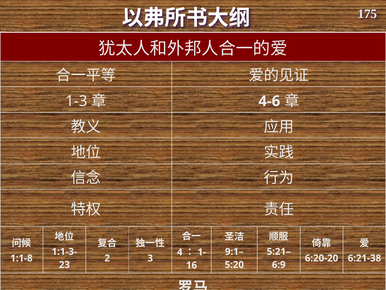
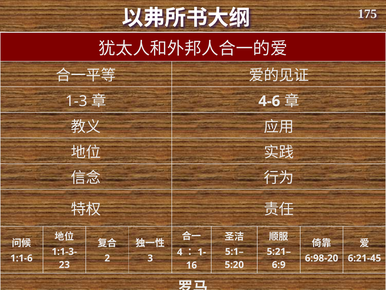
9:1–: 9:1– -> 5:1–
1:1-8: 1:1-8 -> 1:1-6
6:20-20: 6:20-20 -> 6:98-20
6:21-38: 6:21-38 -> 6:21-45
